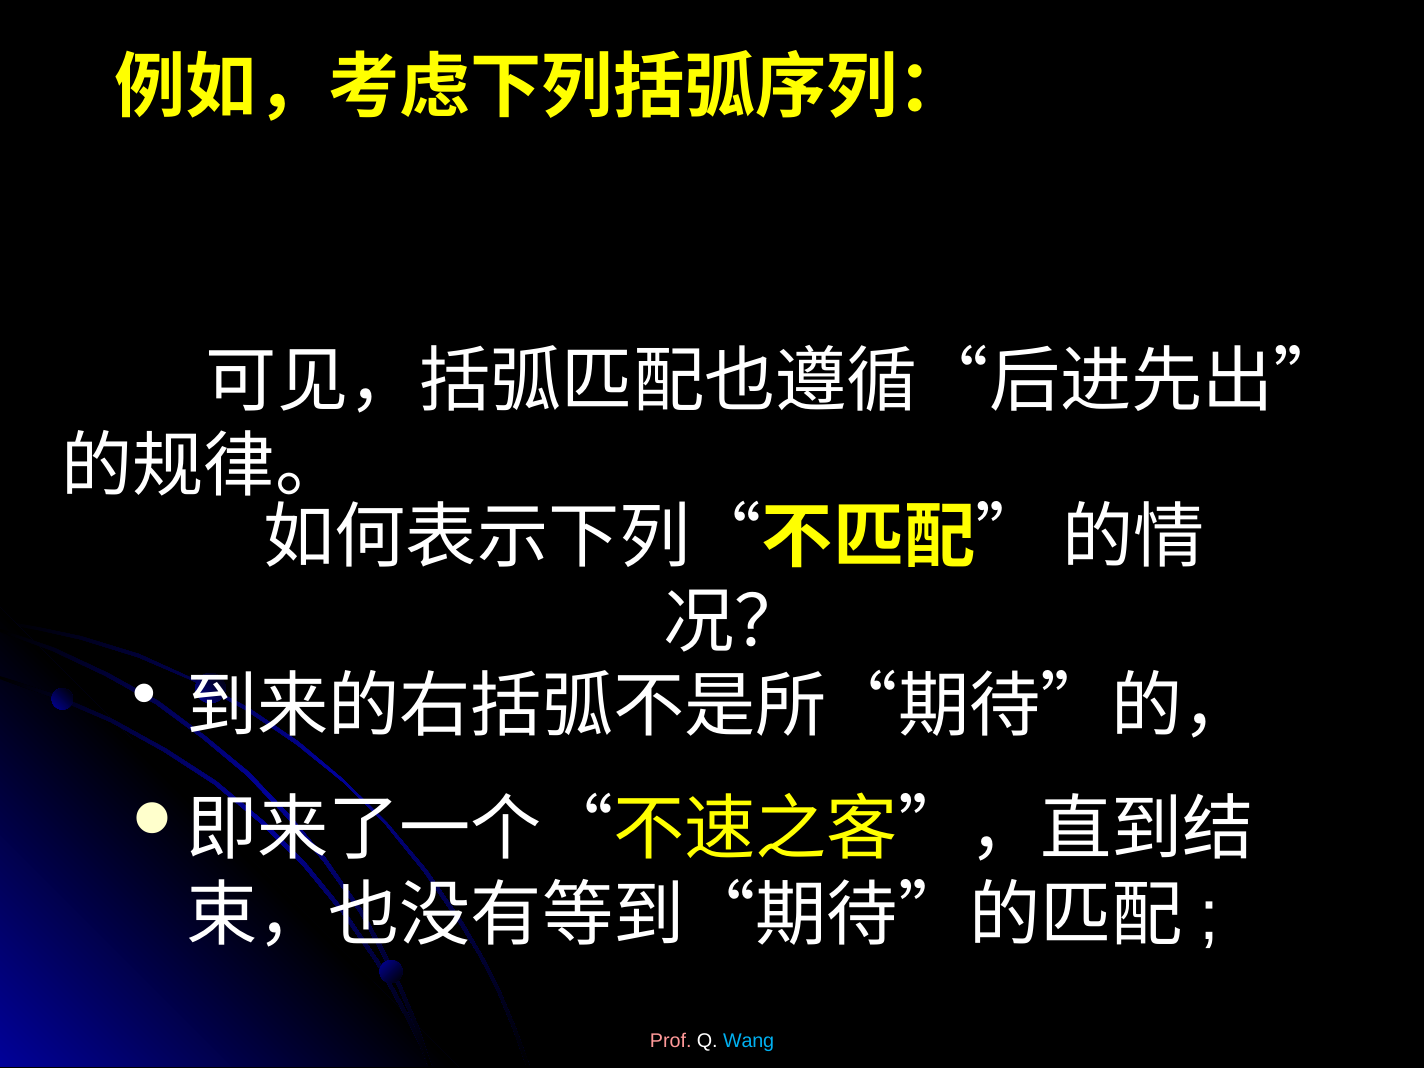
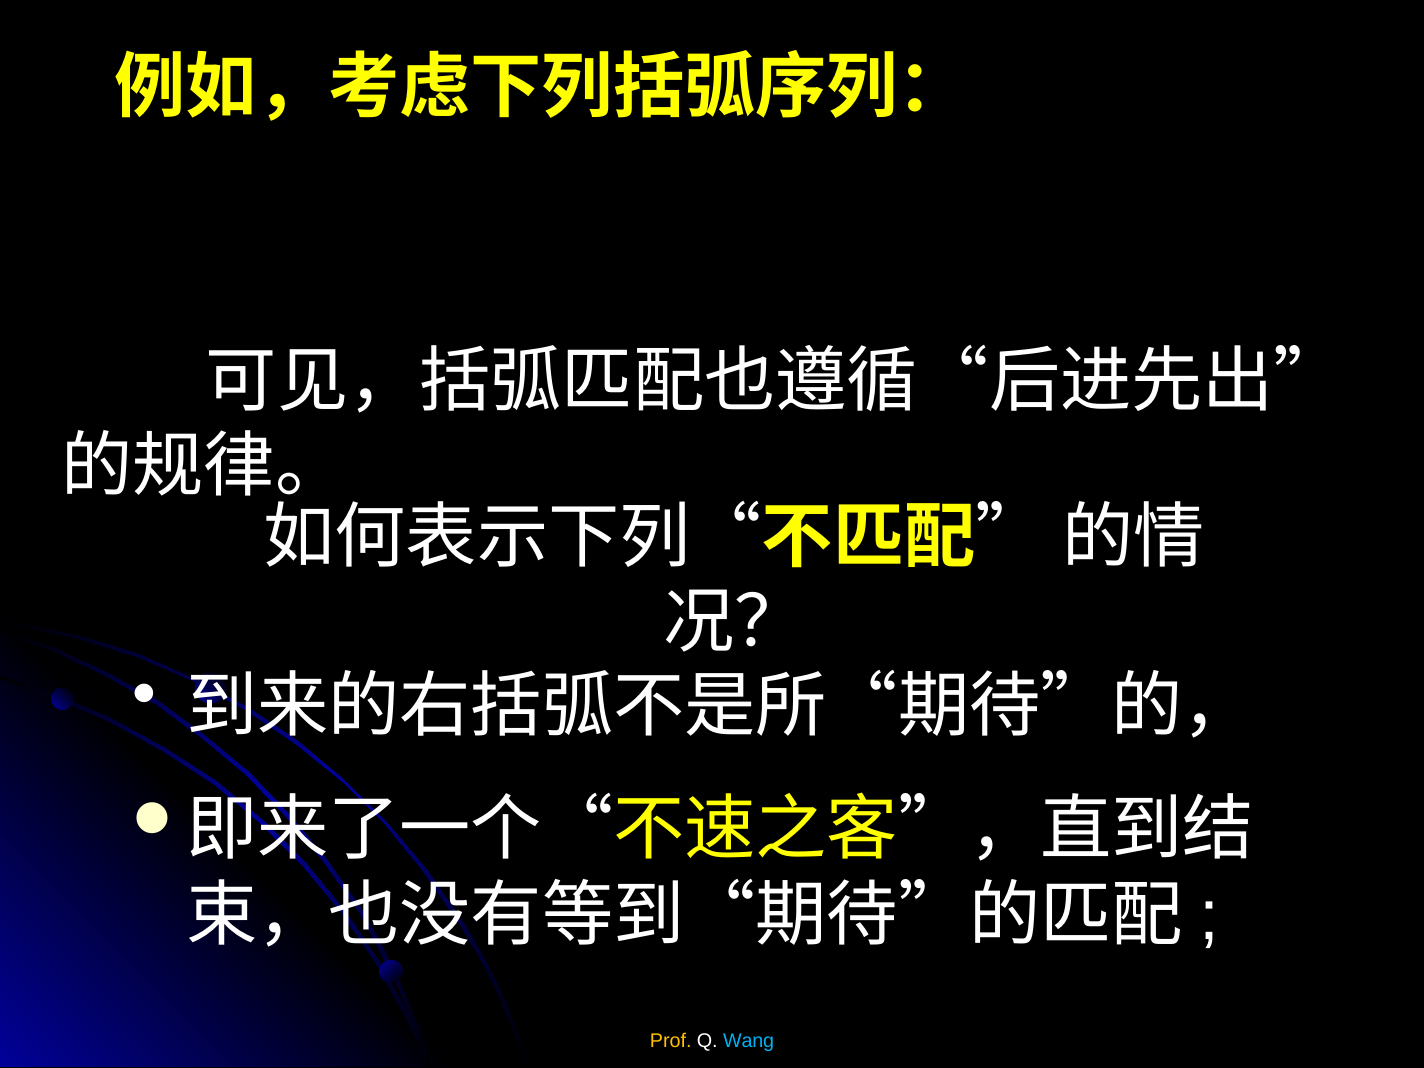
Prof colour: pink -> yellow
